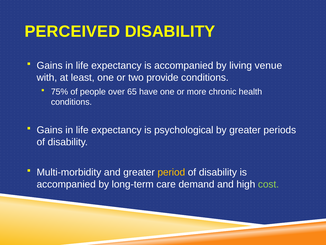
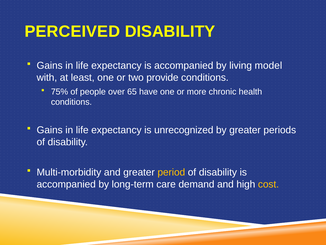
venue: venue -> model
psychological: psychological -> unrecognized
cost colour: light green -> yellow
